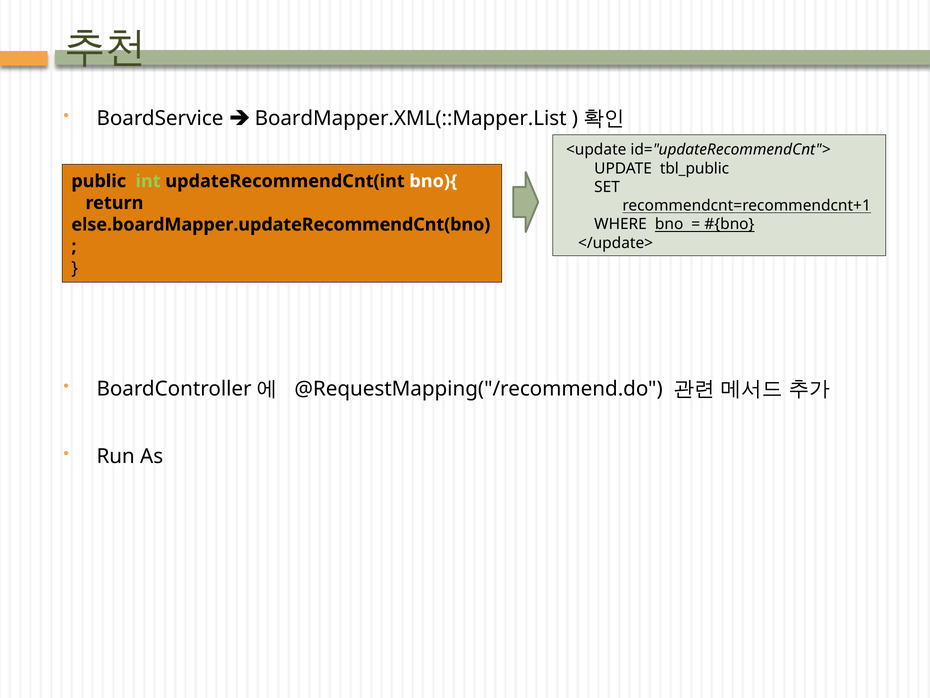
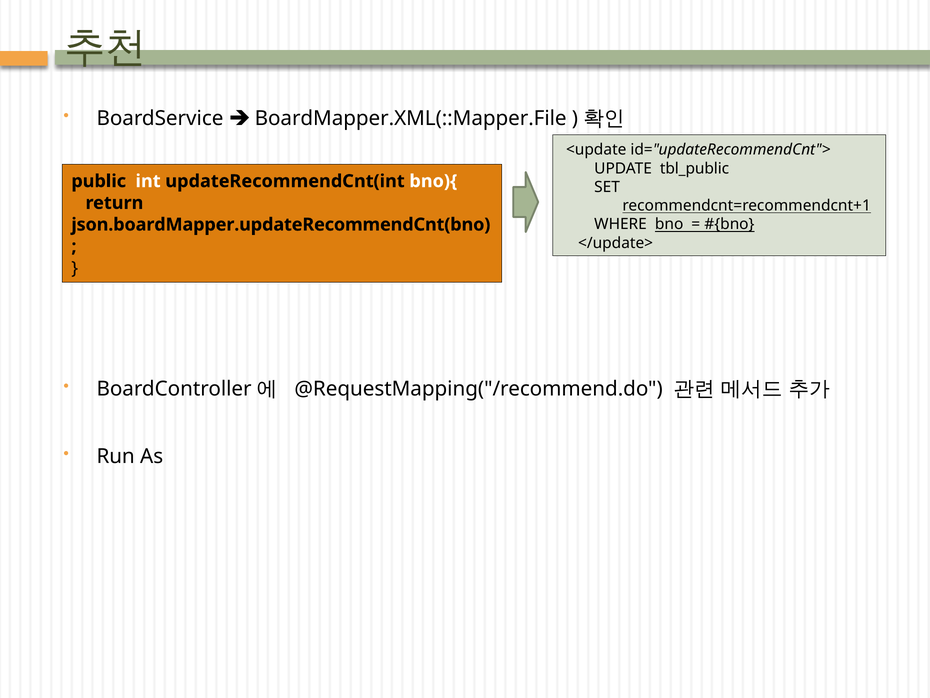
BoardMapper.XML(::Mapper.List: BoardMapper.XML(::Mapper.List -> BoardMapper.XML(::Mapper.File
int colour: light green -> white
else.boardMapper.updateRecommendCnt(bno: else.boardMapper.updateRecommendCnt(bno -> json.boardMapper.updateRecommendCnt(bno
